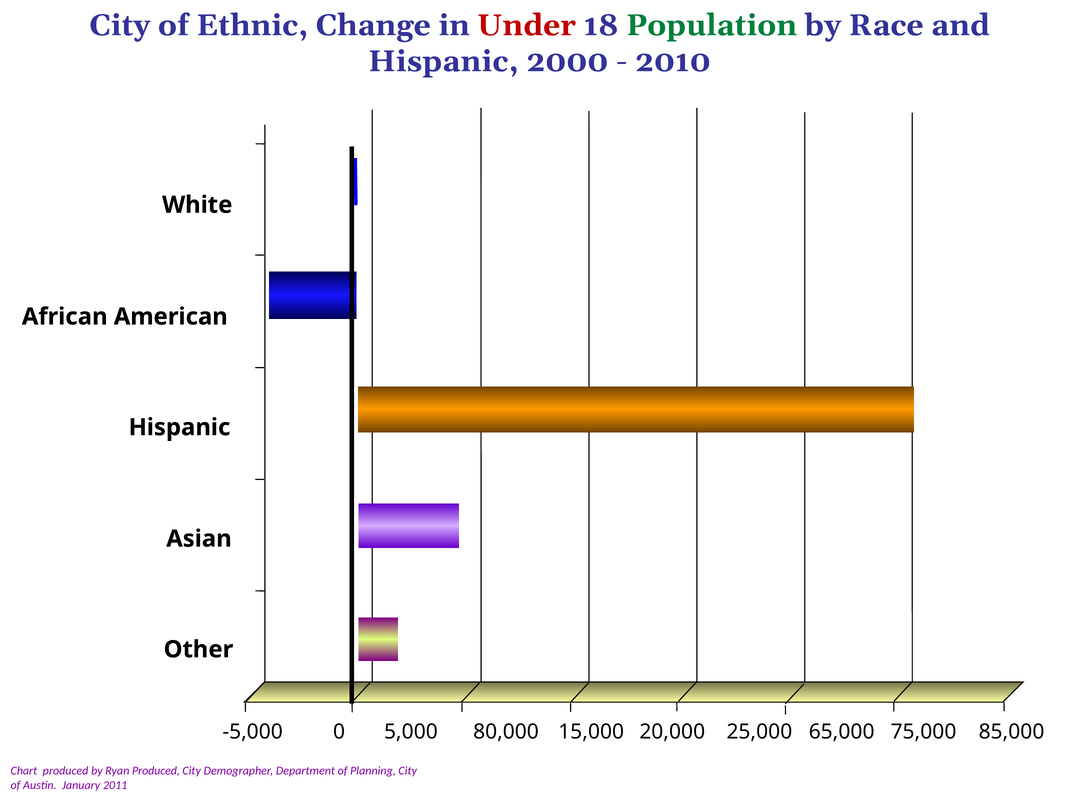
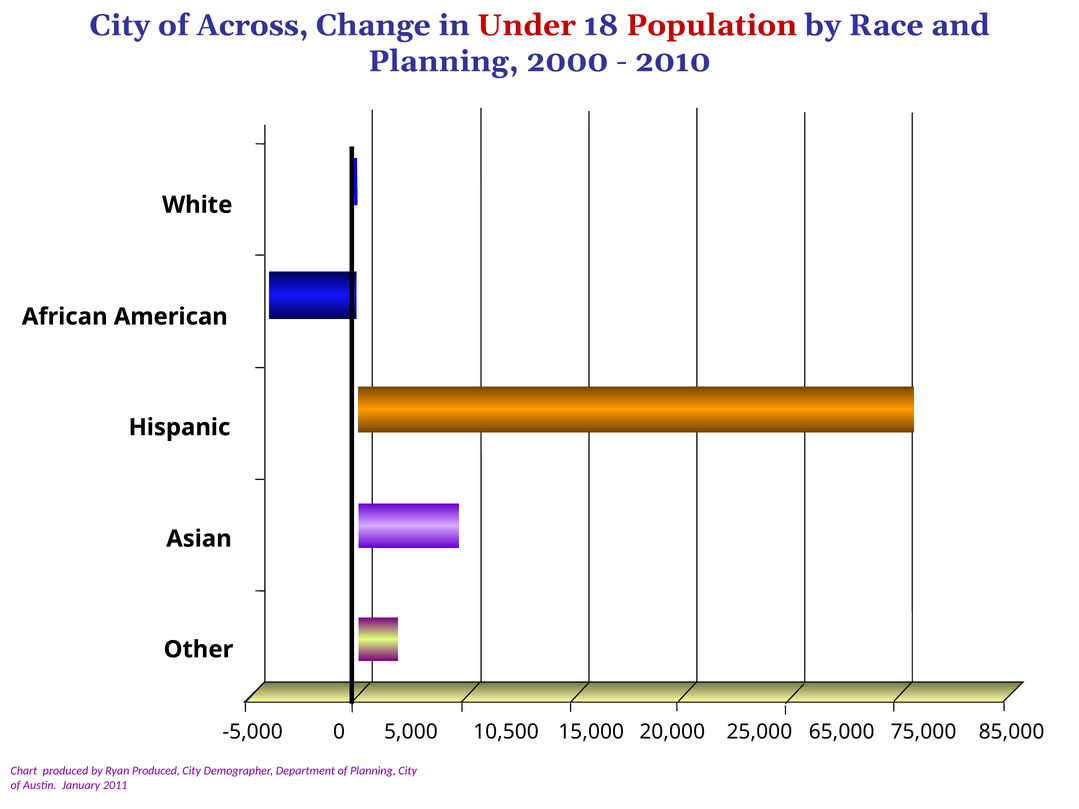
Ethnic: Ethnic -> Across
Population colour: green -> red
Hispanic at (443, 61): Hispanic -> Planning
80,000: 80,000 -> 10,500
